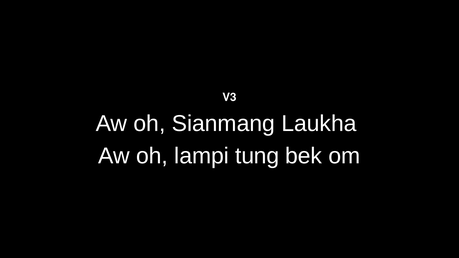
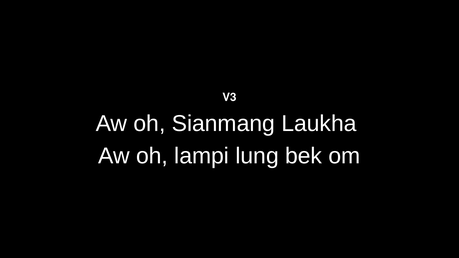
tung: tung -> lung
